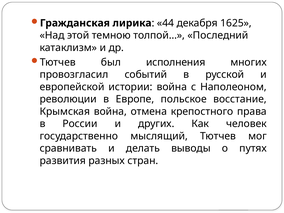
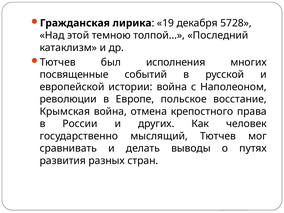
44: 44 -> 19
1625: 1625 -> 5728
провозгласил: провозгласил -> посвященные
